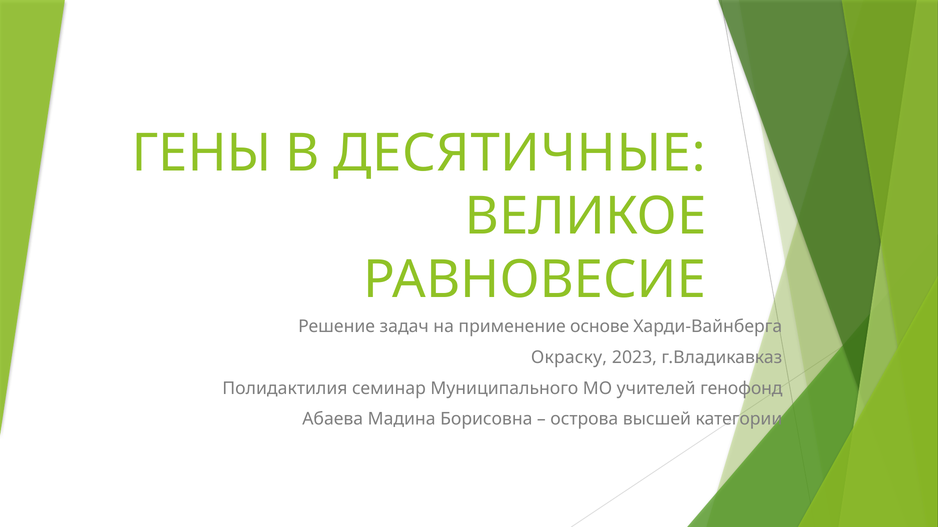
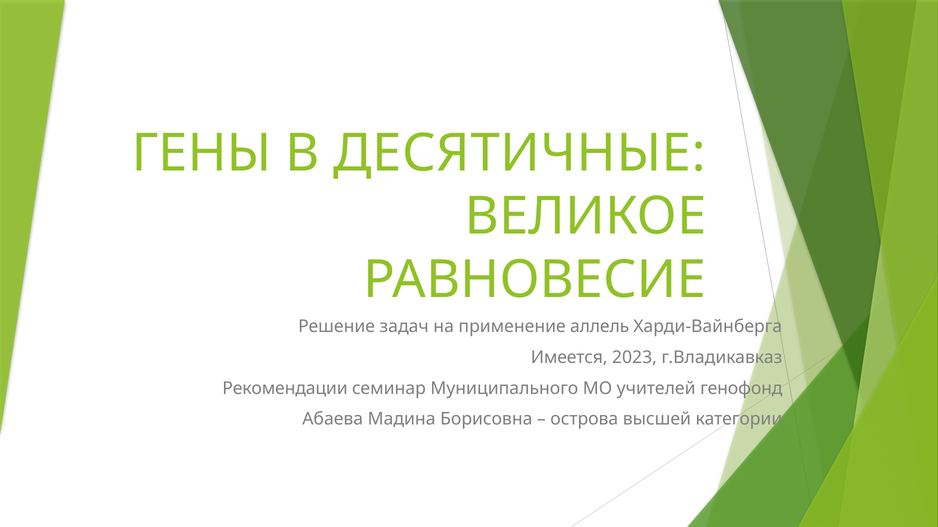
основе: основе -> аллель
Окраску: Окраску -> Имеется
Полидактилия: Полидактилия -> Рекомендации
